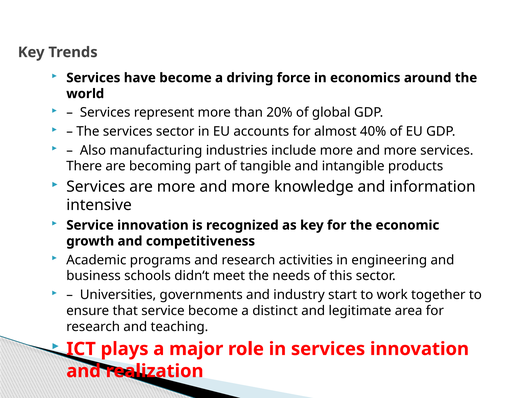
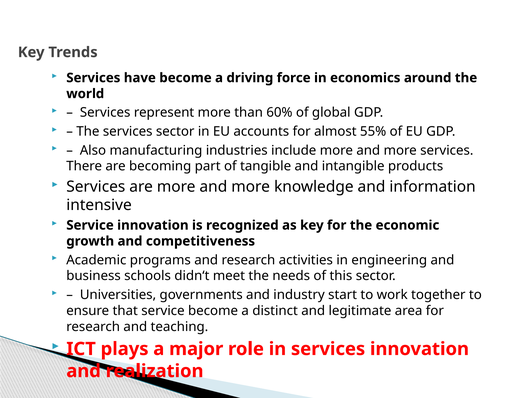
20%: 20% -> 60%
40%: 40% -> 55%
